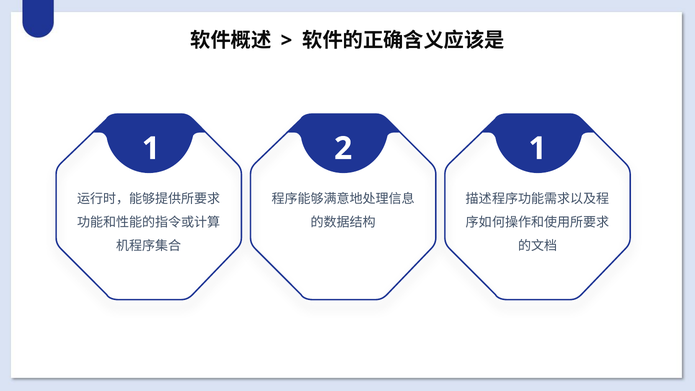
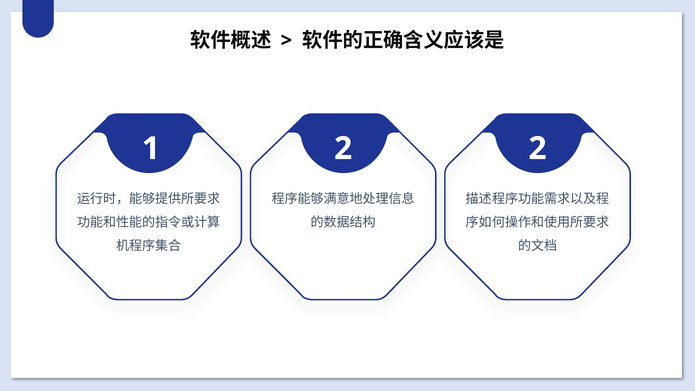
2 1: 1 -> 2
